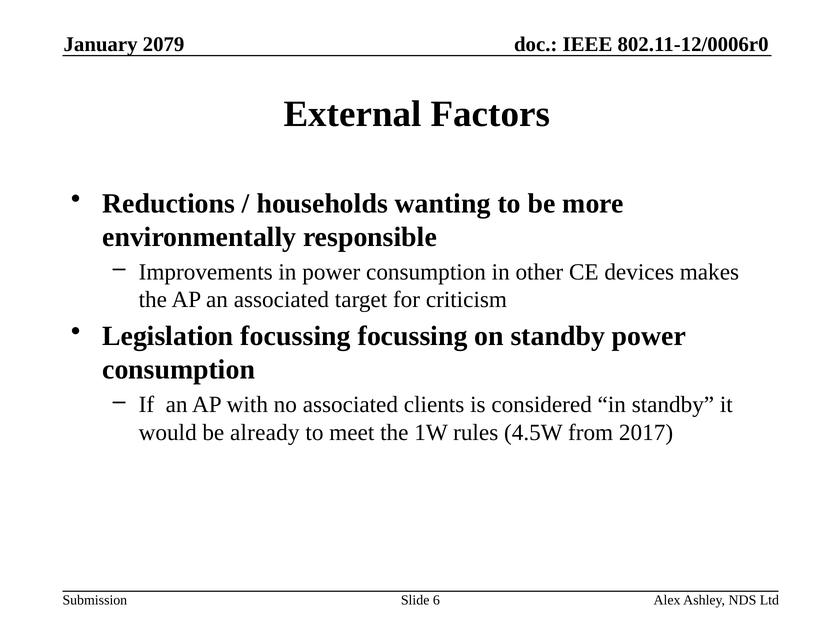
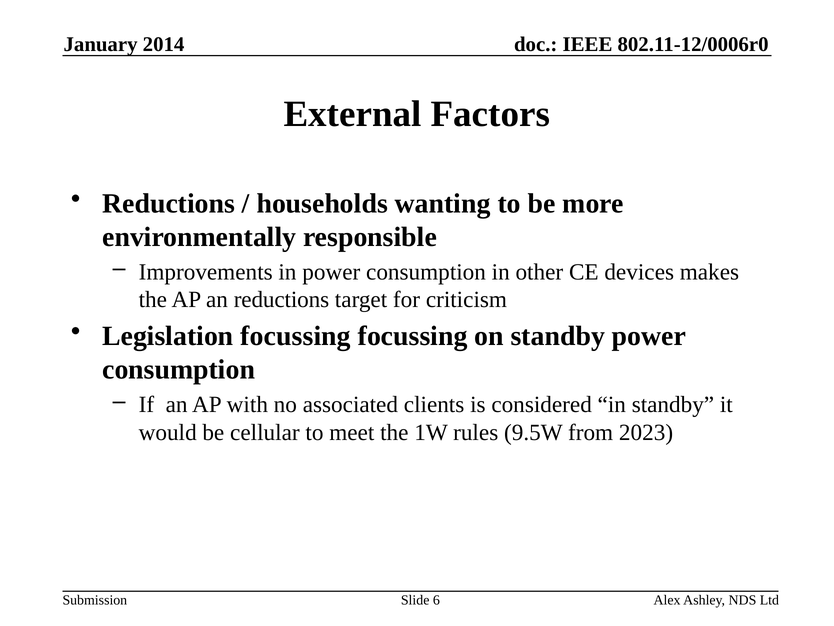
2079: 2079 -> 2014
an associated: associated -> reductions
already: already -> cellular
4.5W: 4.5W -> 9.5W
2017: 2017 -> 2023
